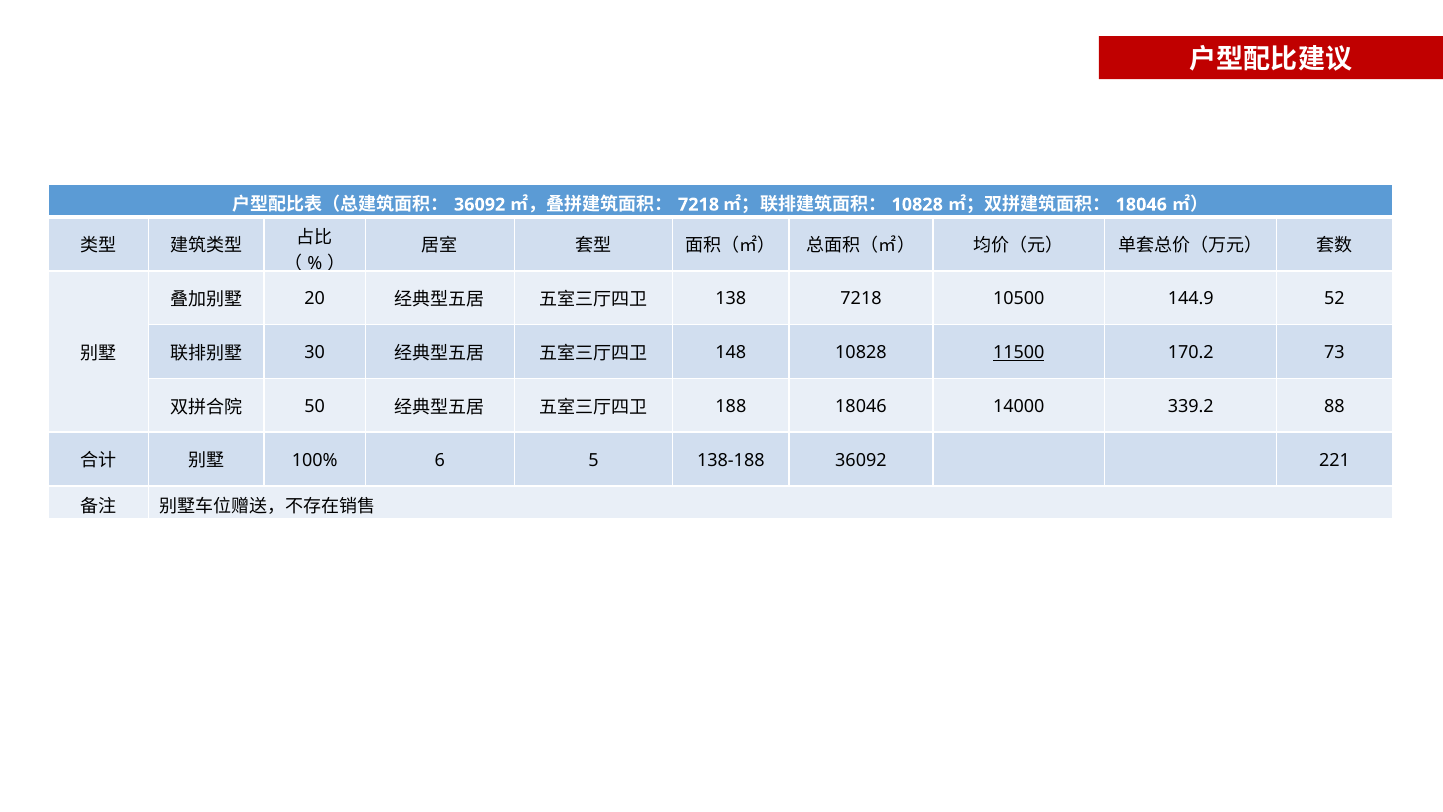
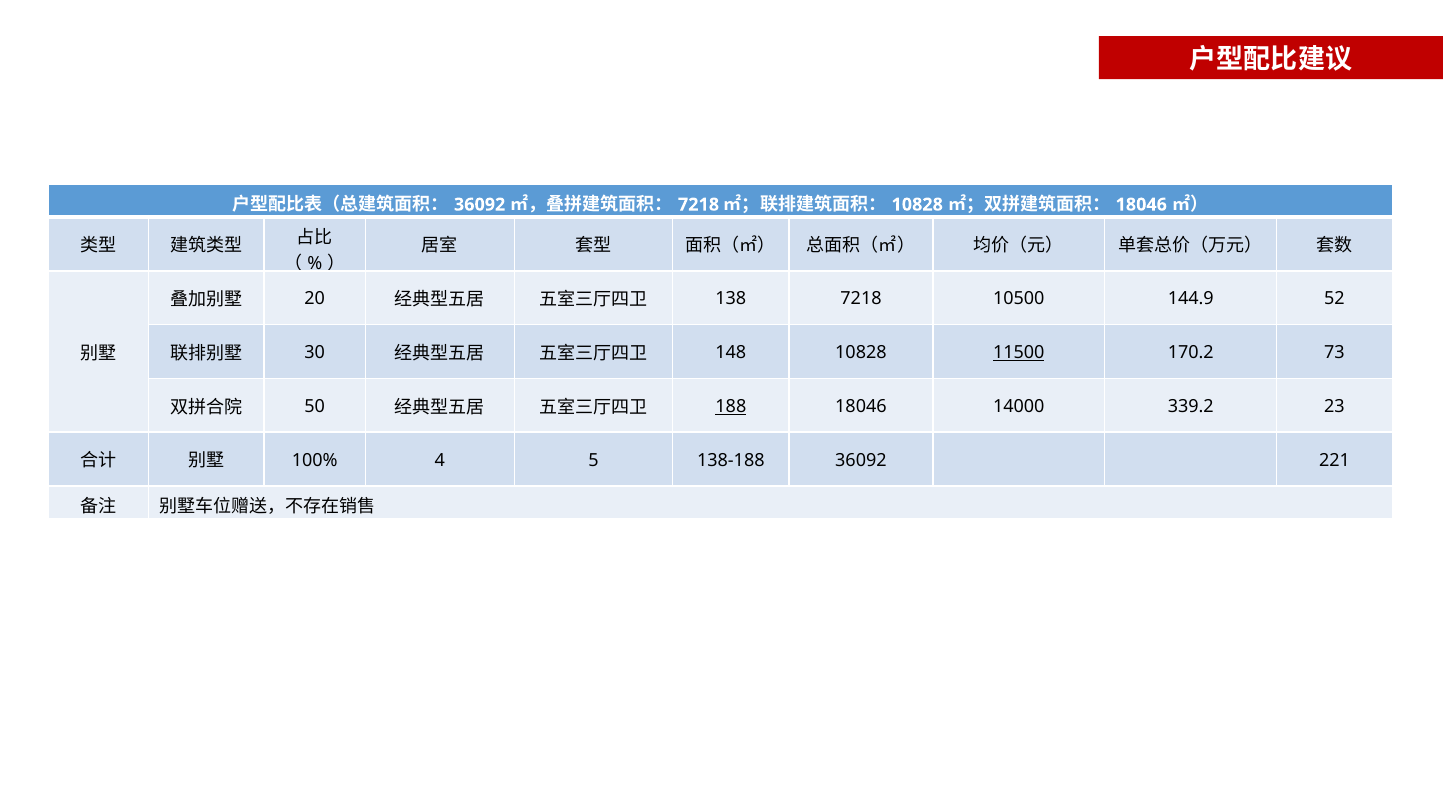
188 underline: none -> present
88: 88 -> 23
6: 6 -> 4
